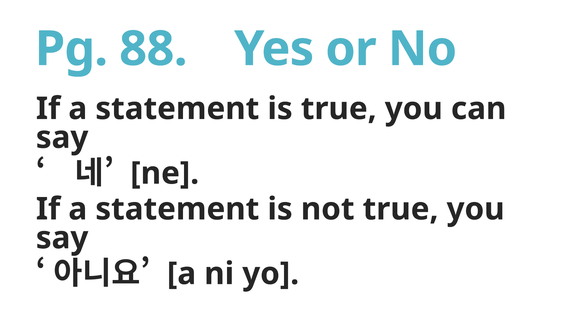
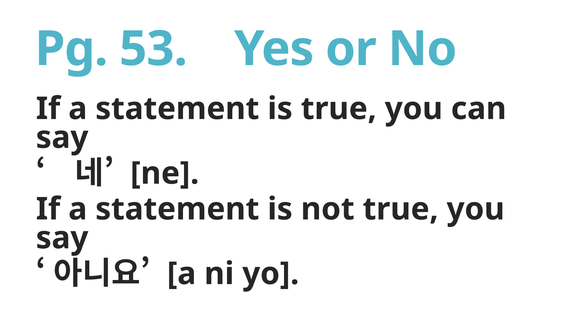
88: 88 -> 53
